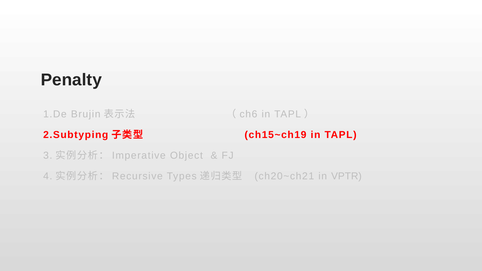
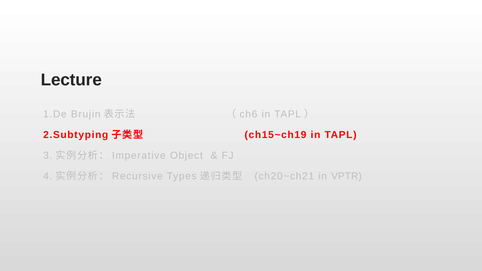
Penalty: Penalty -> Lecture
